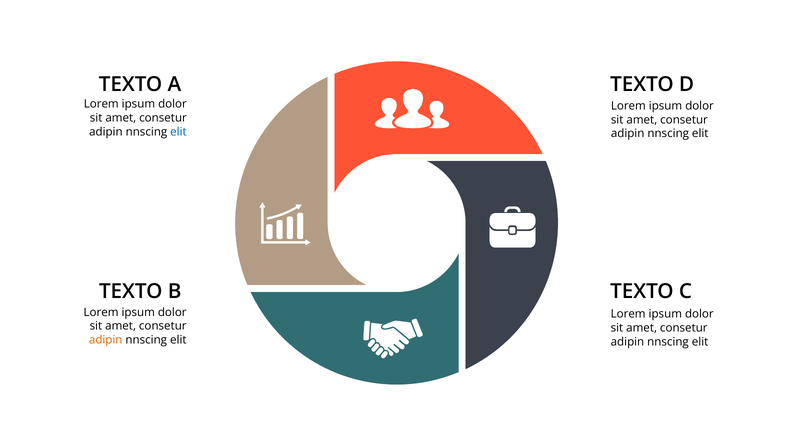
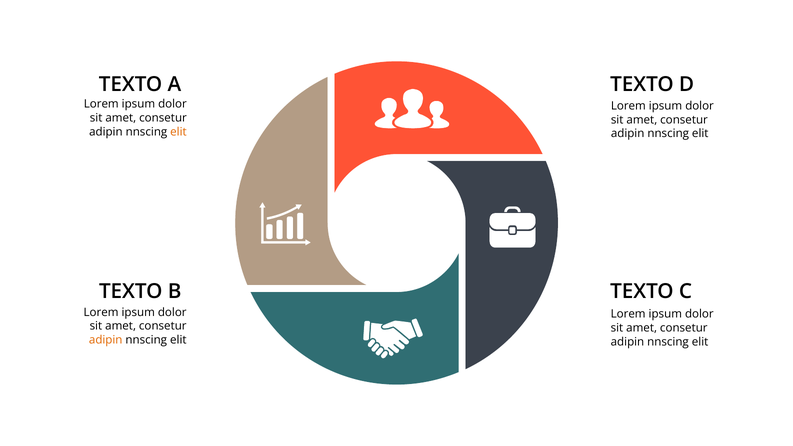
elit at (178, 132) colour: blue -> orange
